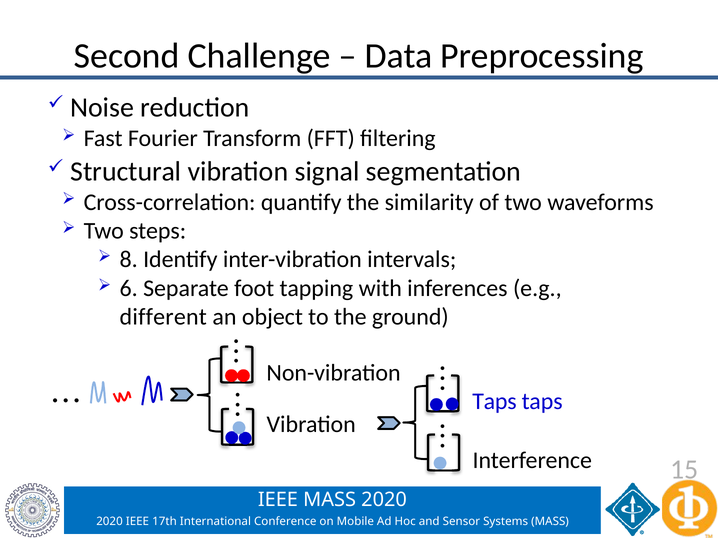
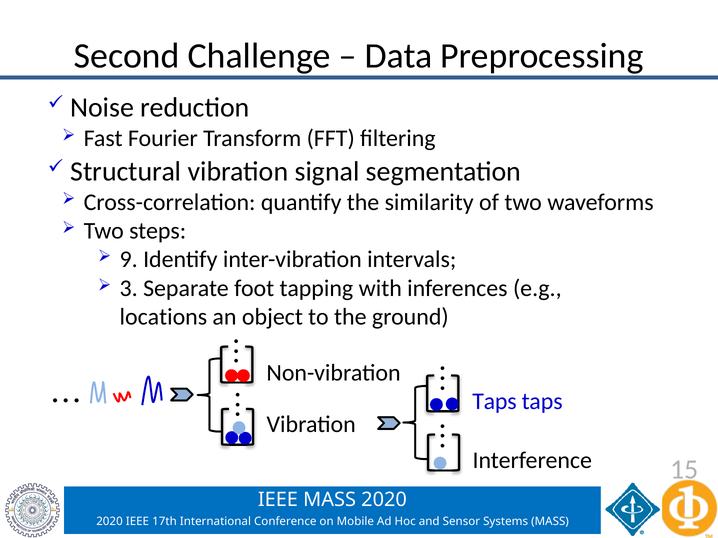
8: 8 -> 9
6: 6 -> 3
different: different -> locations
